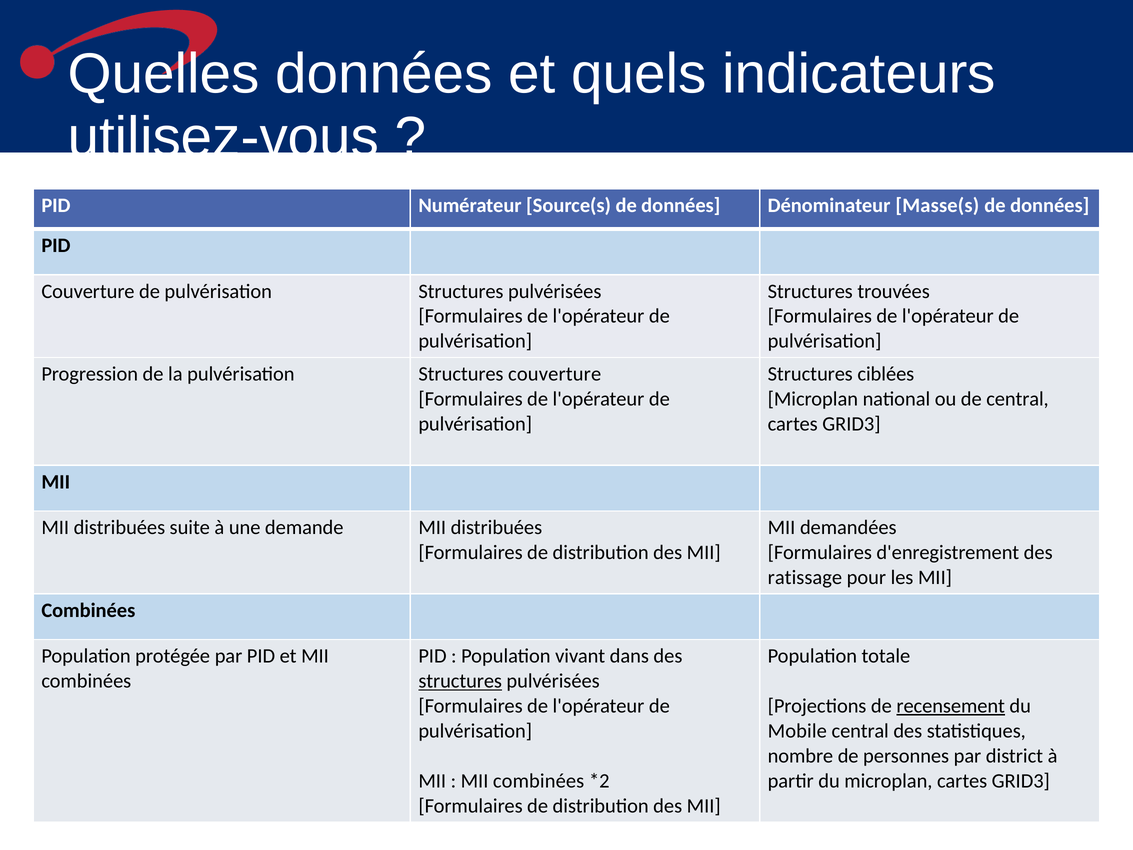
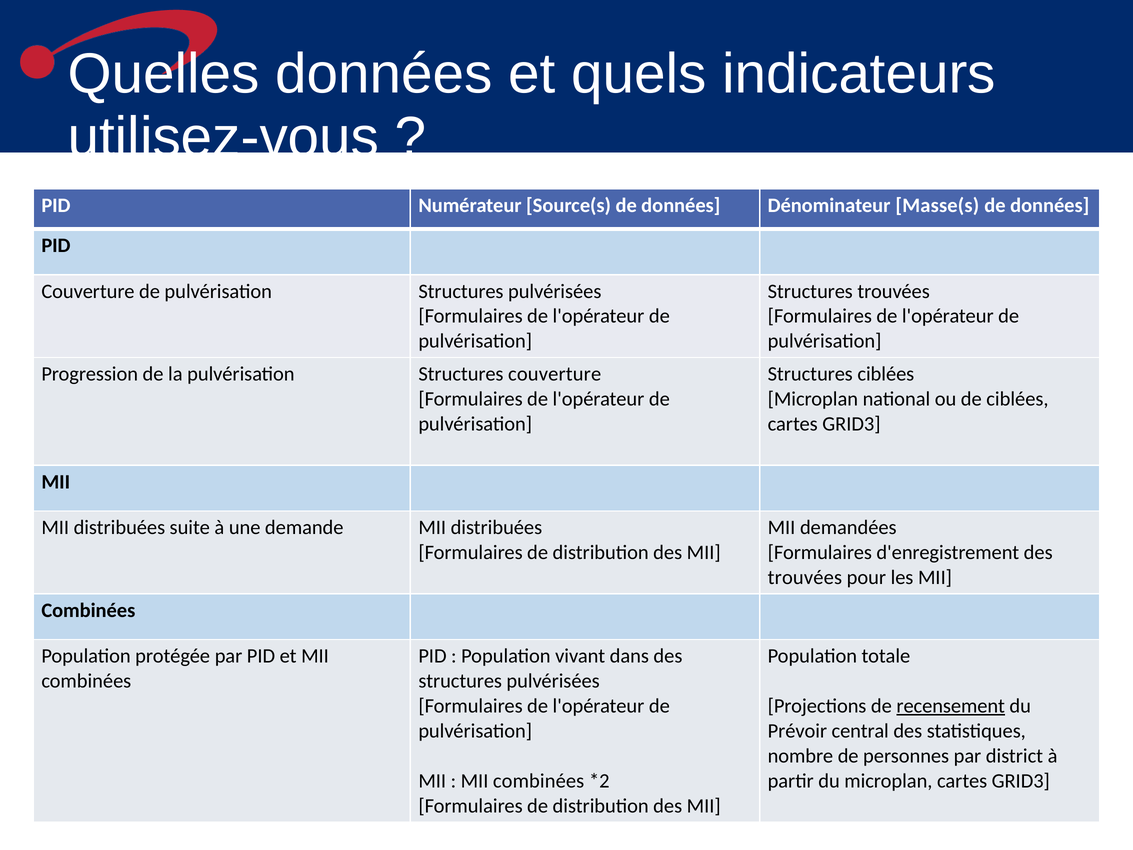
de central: central -> ciblées
ratissage at (805, 577): ratissage -> trouvées
structures at (460, 681) underline: present -> none
Mobile: Mobile -> Prévoir
